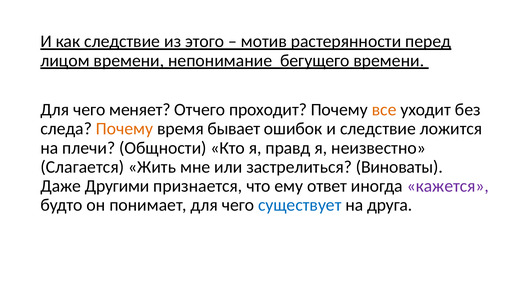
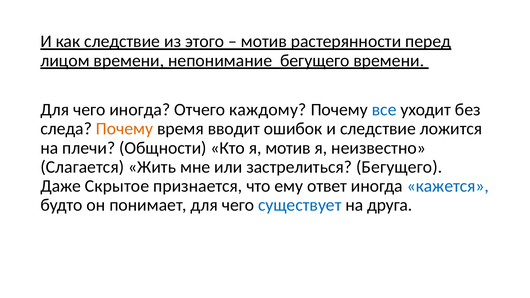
чего меняет: меняет -> иногда
проходит: проходит -> каждому
все colour: orange -> blue
бывает: бывает -> вводит
я правд: правд -> мотив
застрелиться Виноваты: Виноваты -> Бегущего
Другими: Другими -> Скрытое
кажется colour: purple -> blue
